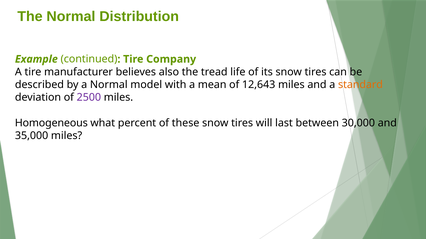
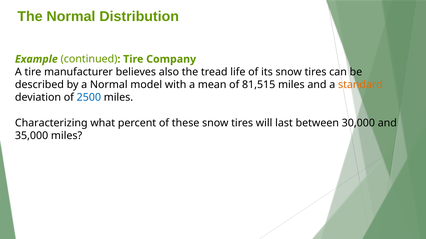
12,643: 12,643 -> 81,515
2500 colour: purple -> blue
Homogeneous: Homogeneous -> Characterizing
